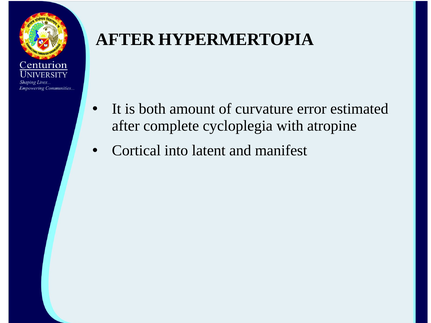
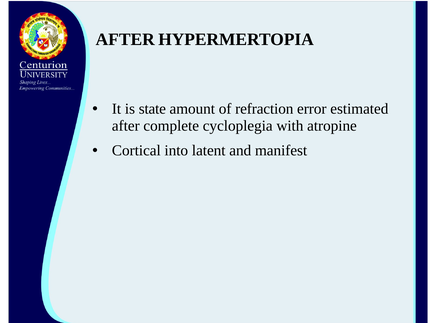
both: both -> state
curvature: curvature -> refraction
